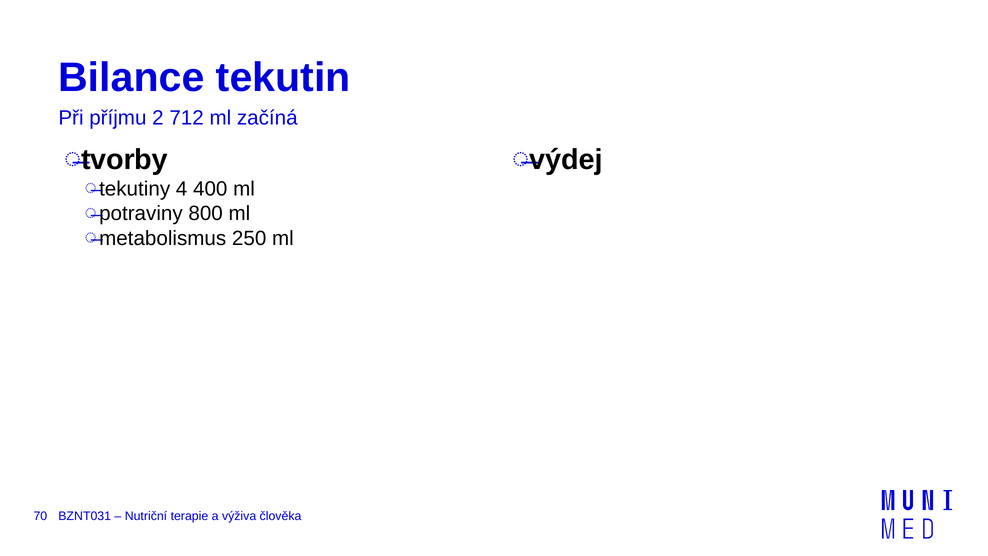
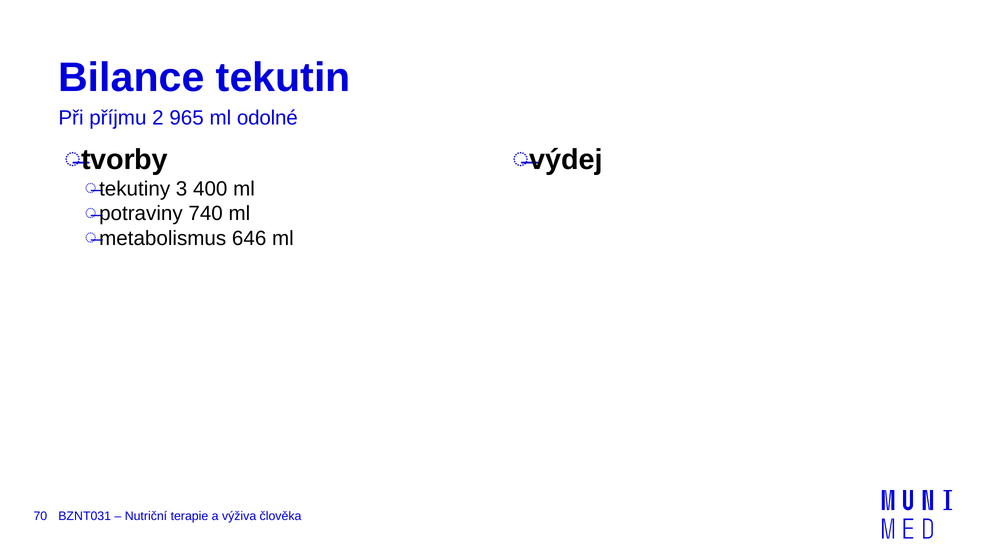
712: 712 -> 965
začíná: začíná -> odolné
4: 4 -> 3
800: 800 -> 740
250: 250 -> 646
